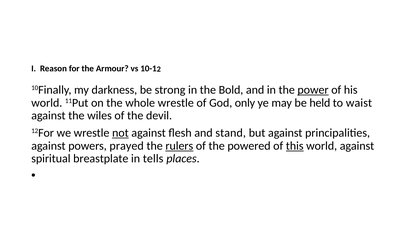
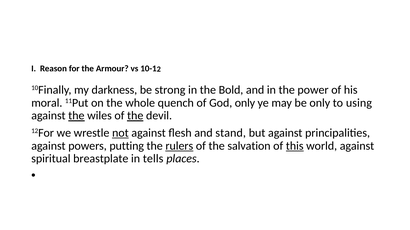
power underline: present -> none
world at (47, 103): world -> moral
whole wrestle: wrestle -> quench
be held: held -> only
waist: waist -> using
the at (76, 116) underline: none -> present
the at (135, 116) underline: none -> present
prayed: prayed -> putting
powered: powered -> salvation
